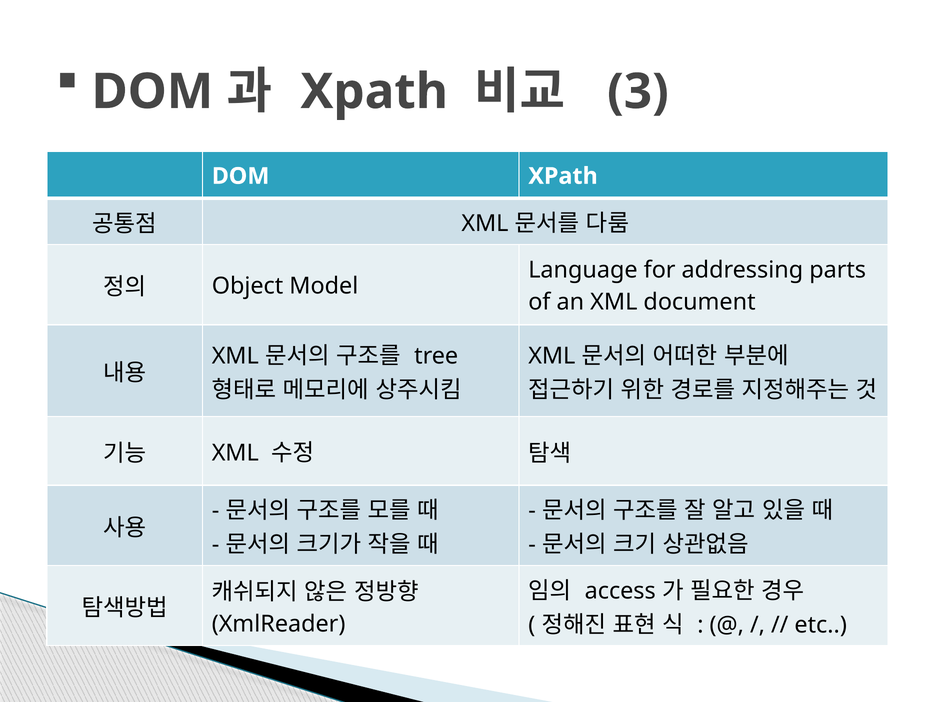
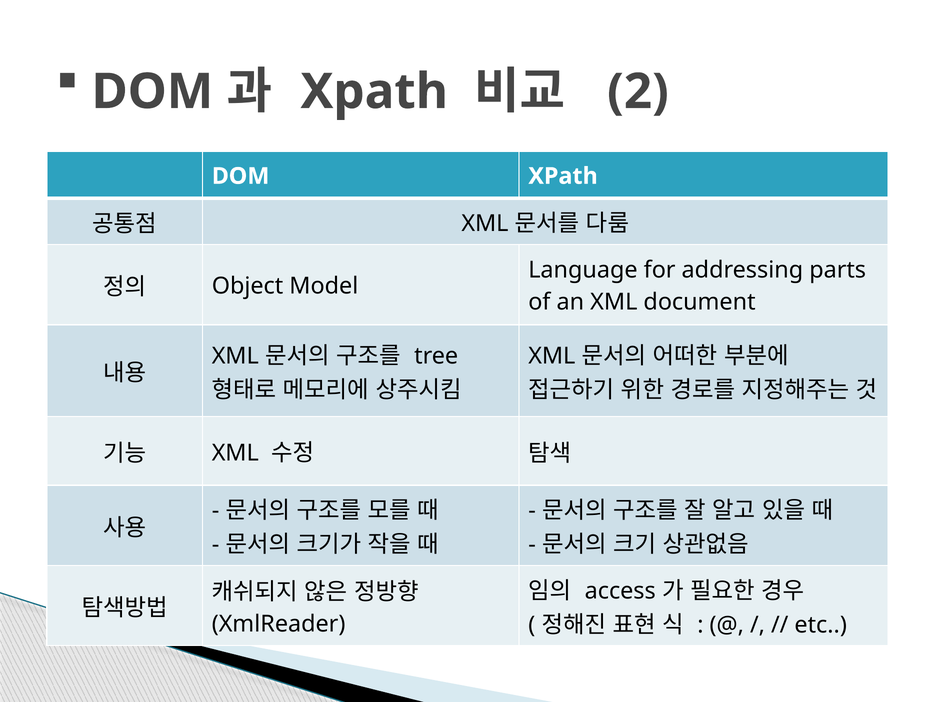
3: 3 -> 2
